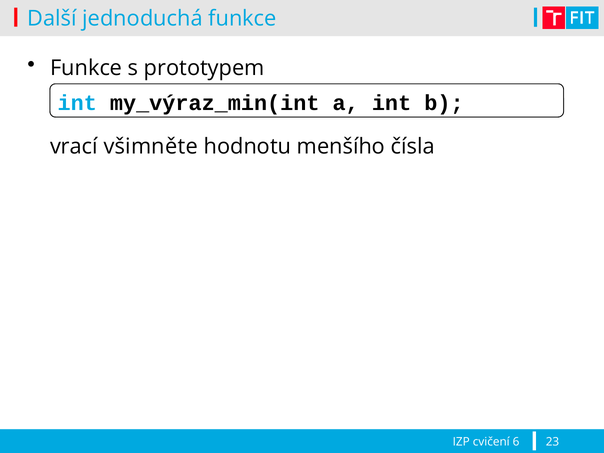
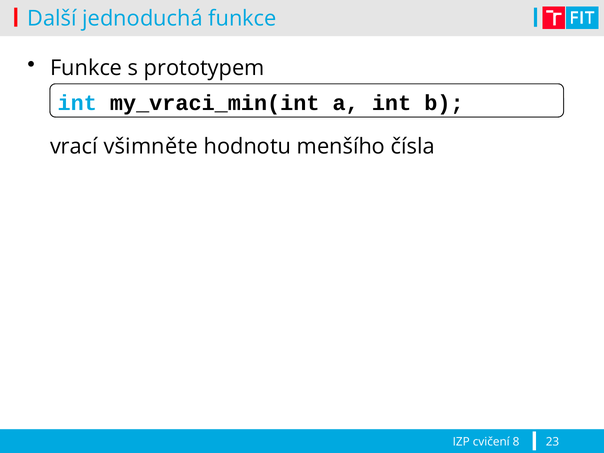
my_výraz_min(int: my_výraz_min(int -> my_vraci_min(int
6: 6 -> 8
